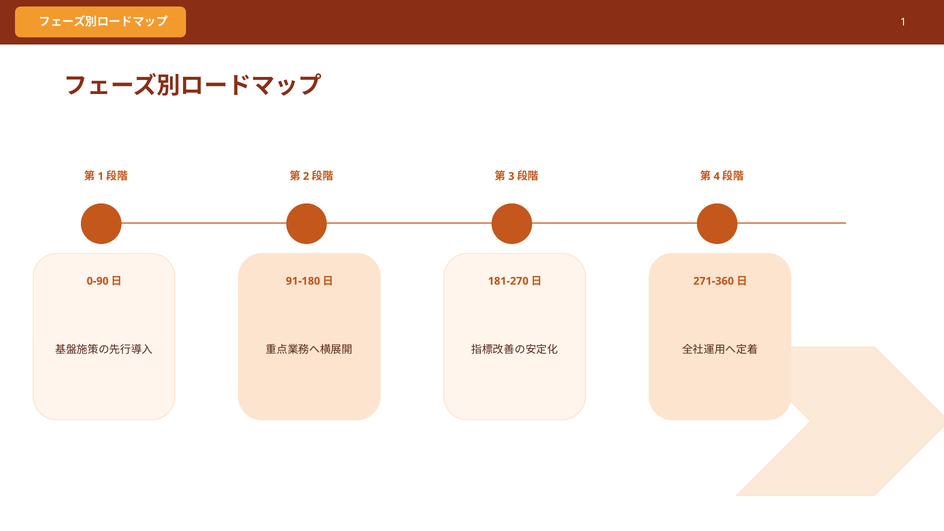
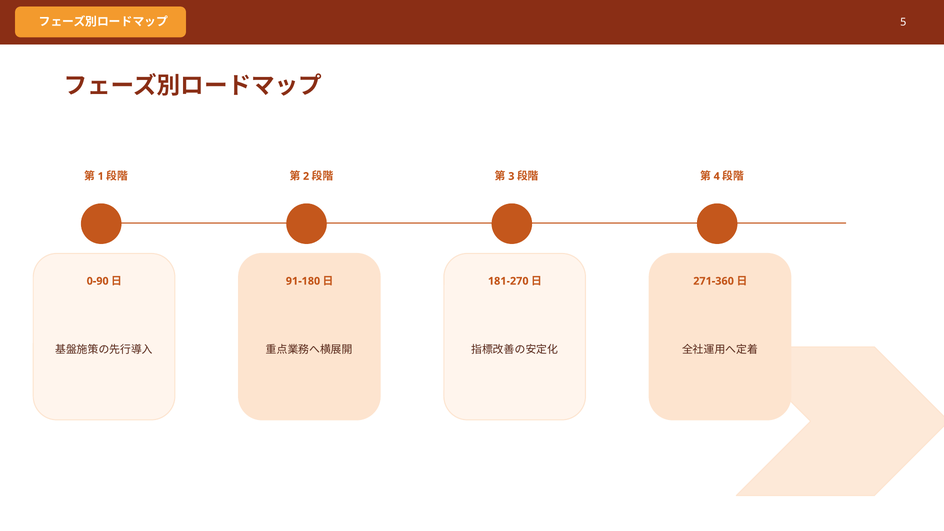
1 at (903, 22): 1 -> 5
